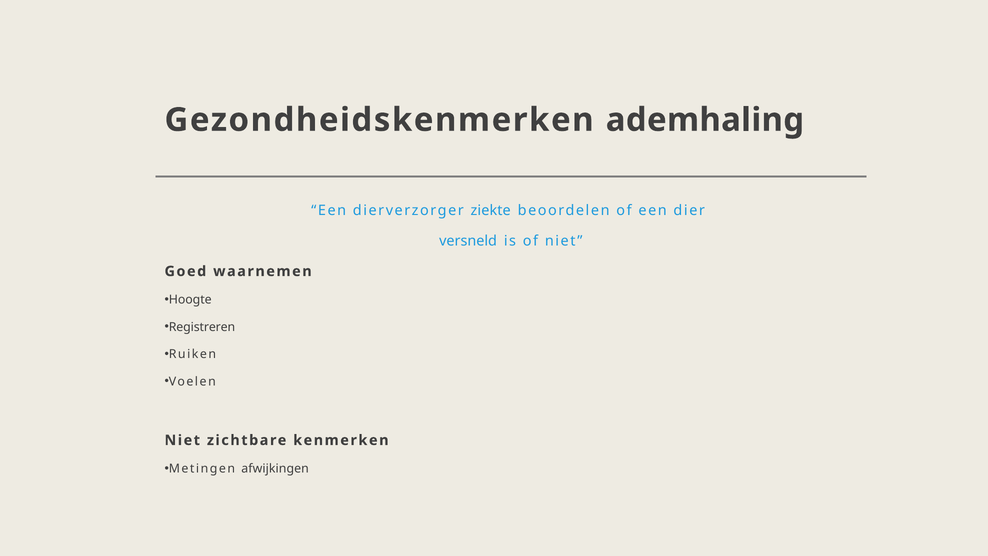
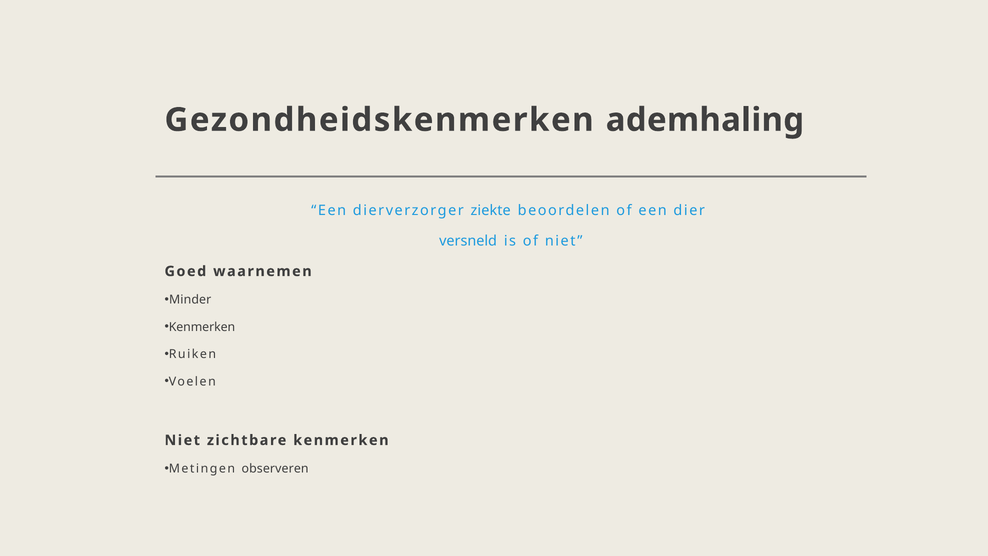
Hoogte: Hoogte -> Minder
Registreren at (202, 327): Registreren -> Kenmerken
afwijkingen: afwijkingen -> observeren
